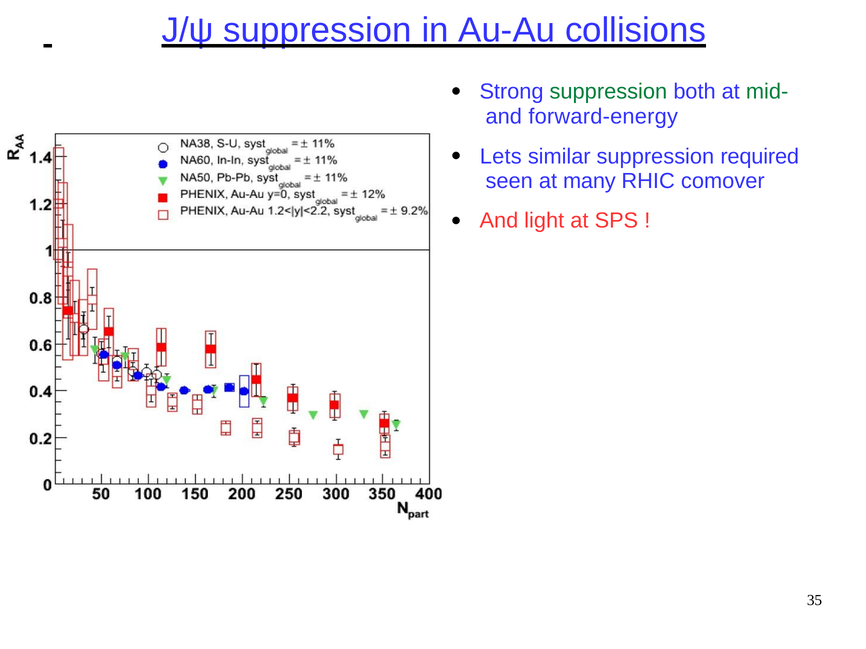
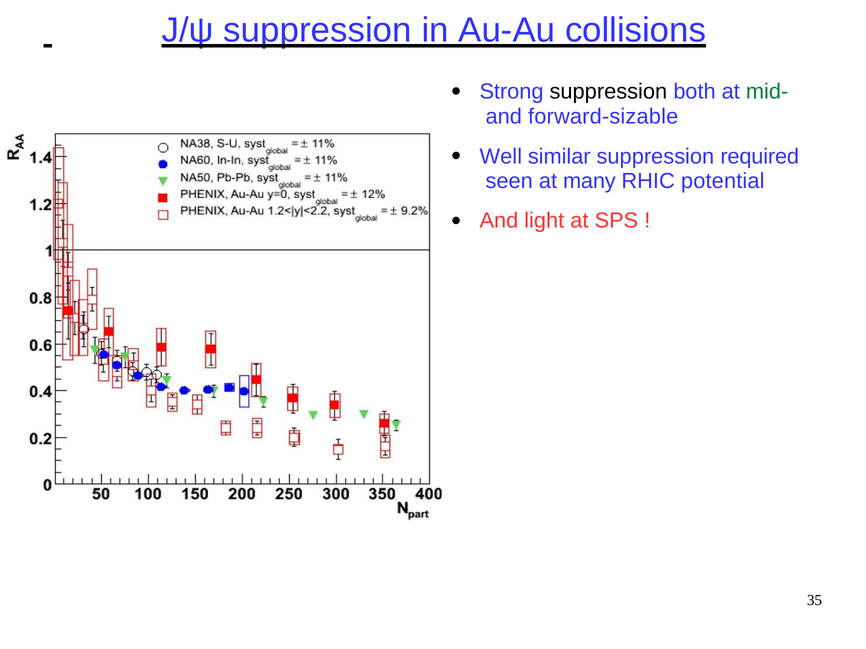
suppression at (608, 92) colour: green -> black
forward-energy: forward-energy -> forward-sizable
Lets: Lets -> Well
comover: comover -> potential
